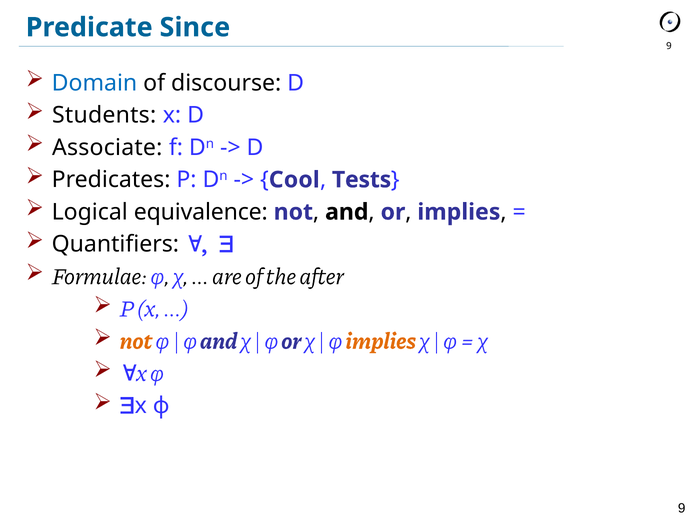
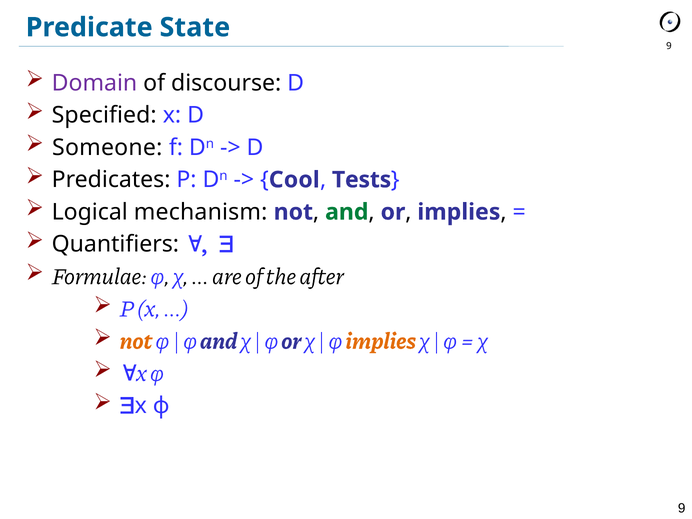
Since: Since -> State
Domain colour: blue -> purple
Students: Students -> Specified
Associate: Associate -> Someone
equivalence: equivalence -> mechanism
and at (347, 212) colour: black -> green
